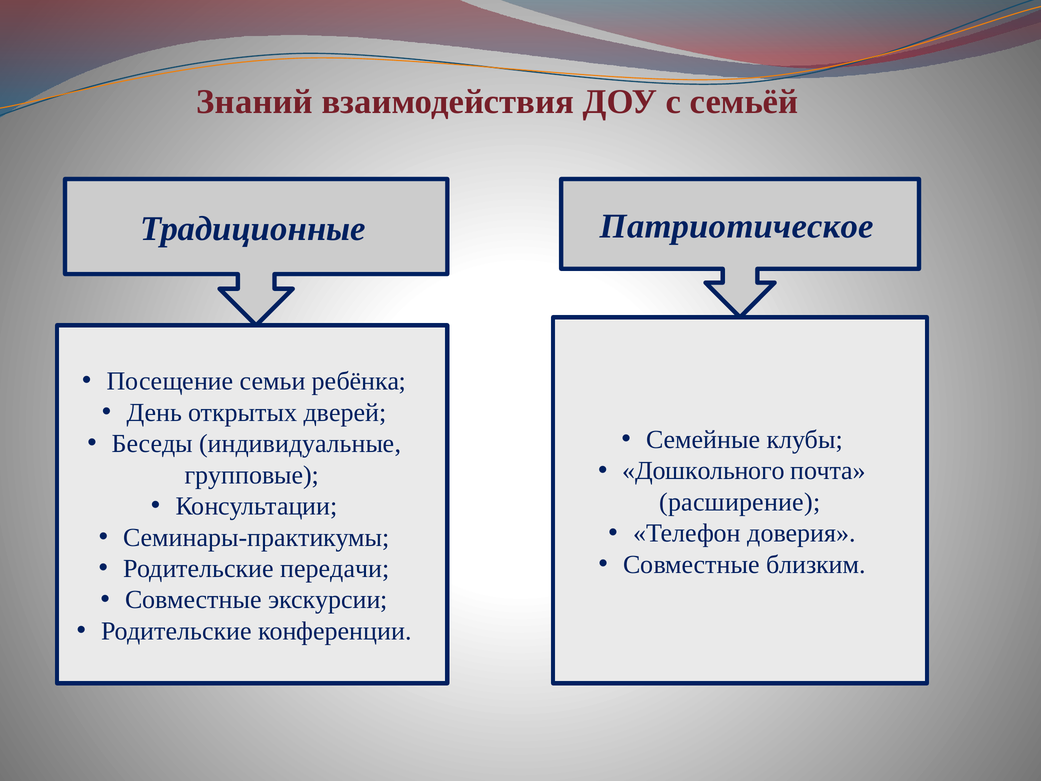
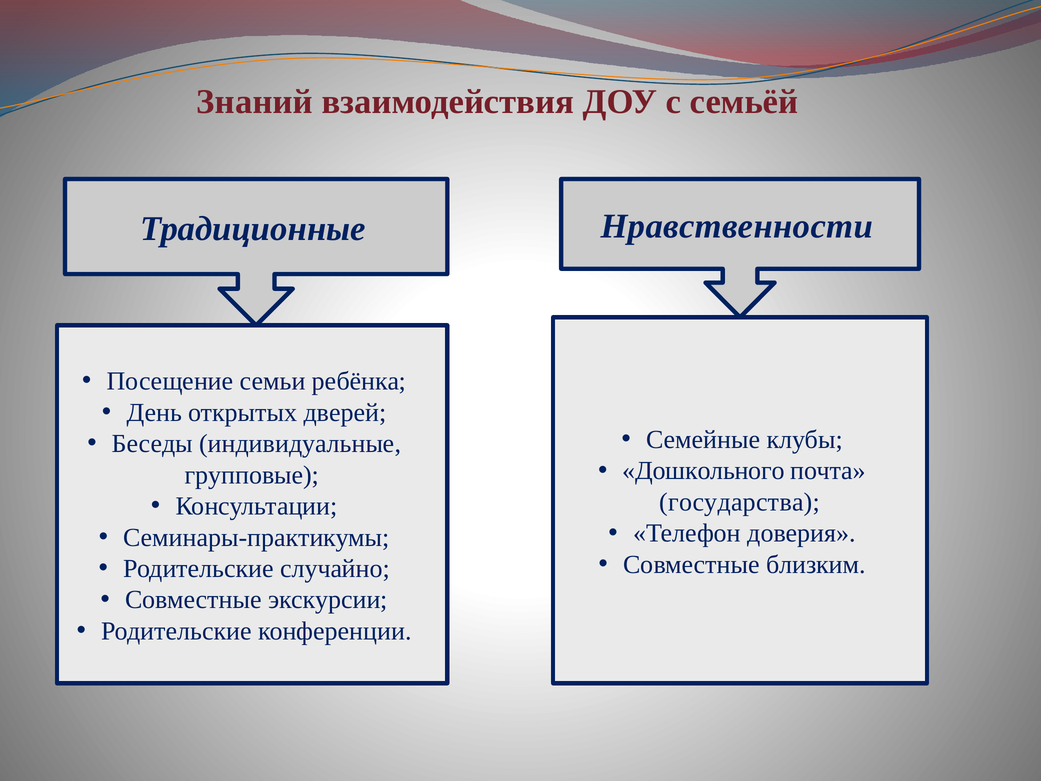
Патриотическое: Патриотическое -> Нравственности
расширение: расширение -> государства
передачи: передачи -> случайно
